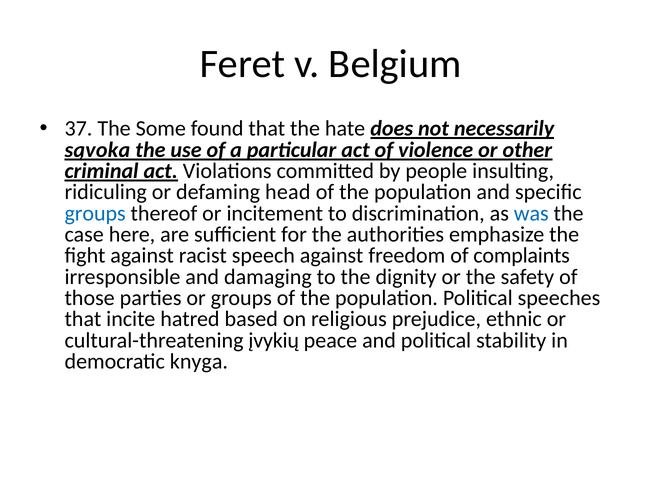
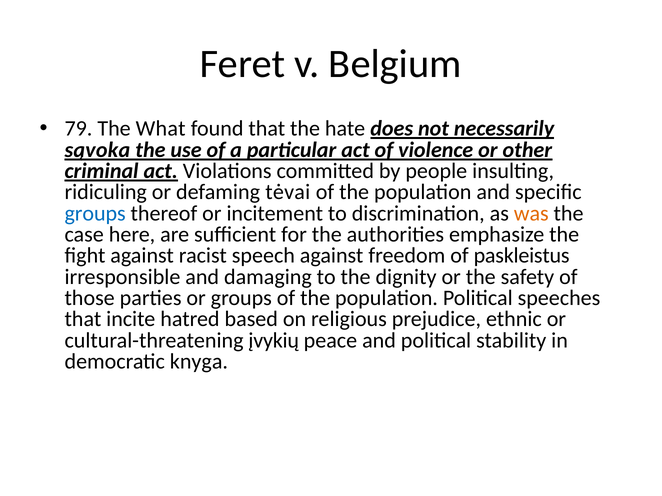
37: 37 -> 79
Some: Some -> What
head: head -> tėvai
was colour: blue -> orange
complaints: complaints -> paskleistus
